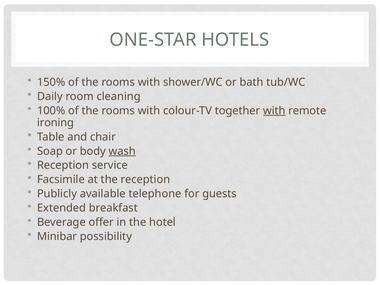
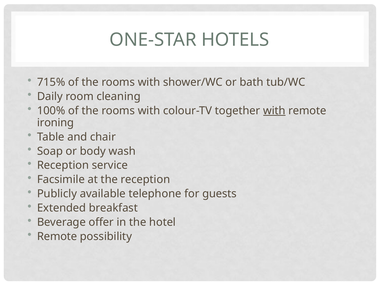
150%: 150% -> 715%
wash underline: present -> none
Minibar at (57, 237): Minibar -> Remote
